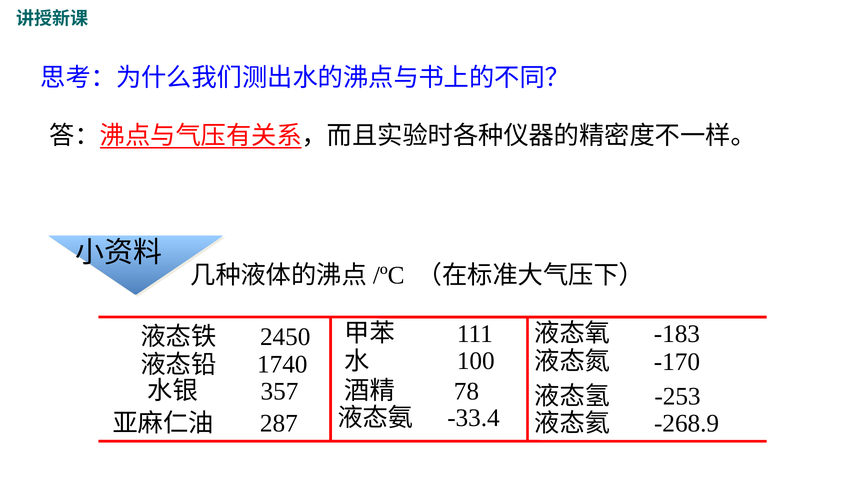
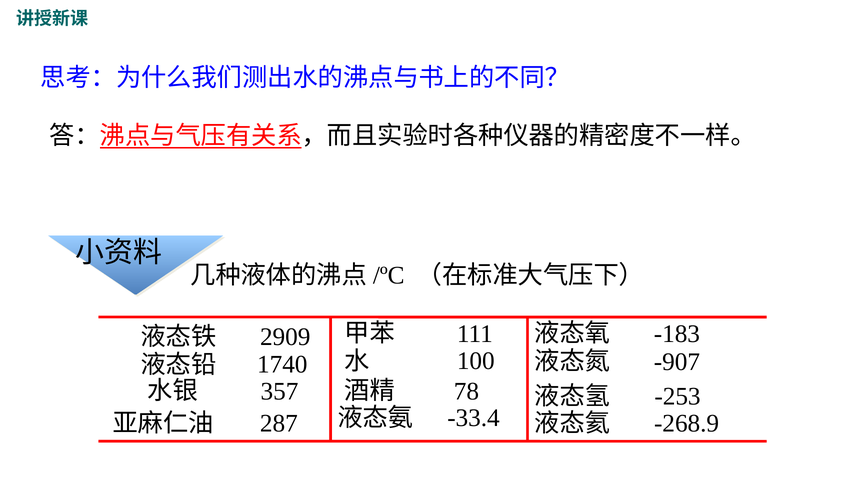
2450: 2450 -> 2909
-170: -170 -> -907
